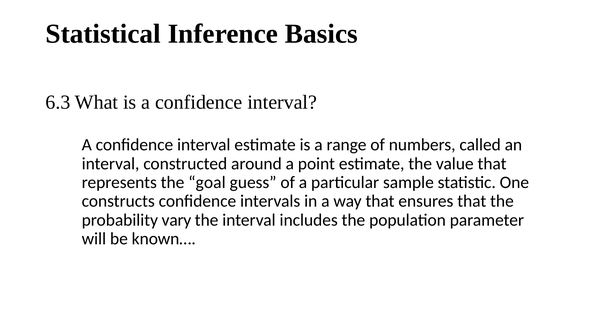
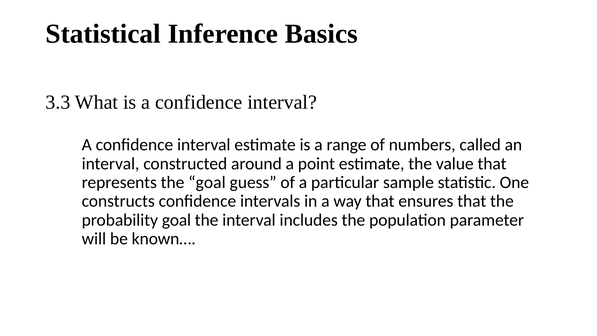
6.3: 6.3 -> 3.3
probability vary: vary -> goal
